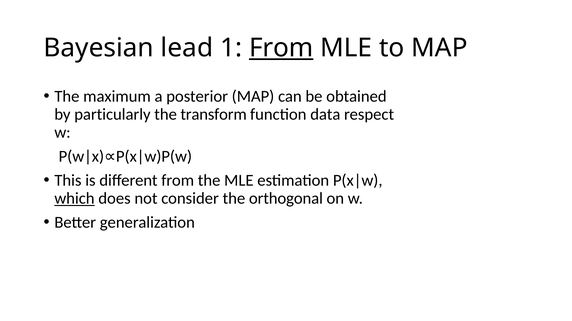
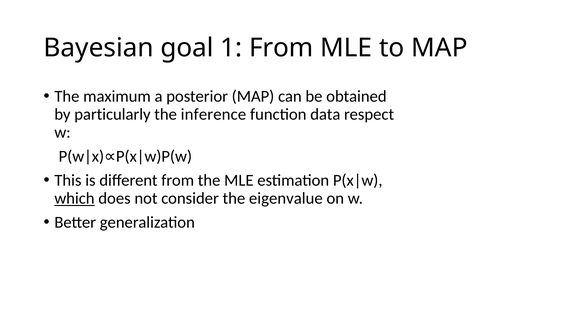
lead: lead -> goal
From at (281, 48) underline: present -> none
transform: transform -> inference
orthogonal: orthogonal -> eigenvalue
